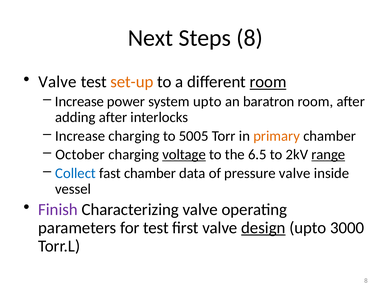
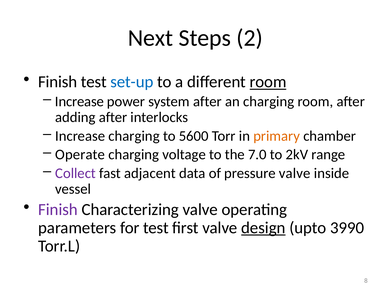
Steps 8: 8 -> 2
Valve at (58, 82): Valve -> Finish
set-up colour: orange -> blue
system upto: upto -> after
an baratron: baratron -> charging
5005: 5005 -> 5600
October: October -> Operate
voltage underline: present -> none
6.5: 6.5 -> 7.0
range underline: present -> none
Collect colour: blue -> purple
fast chamber: chamber -> adjacent
3000: 3000 -> 3990
